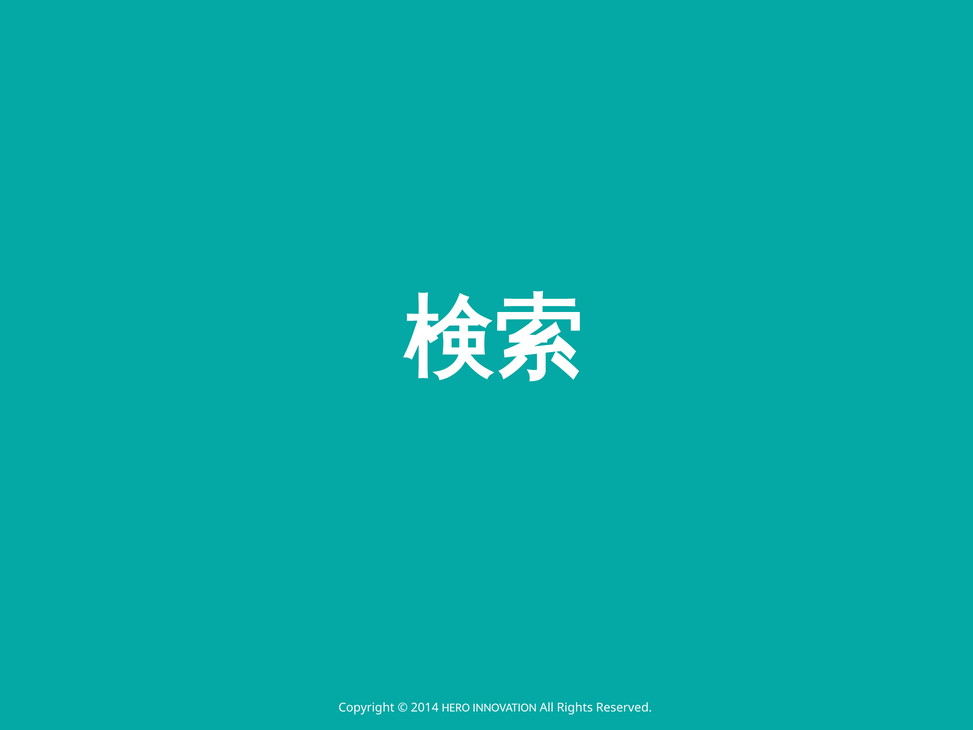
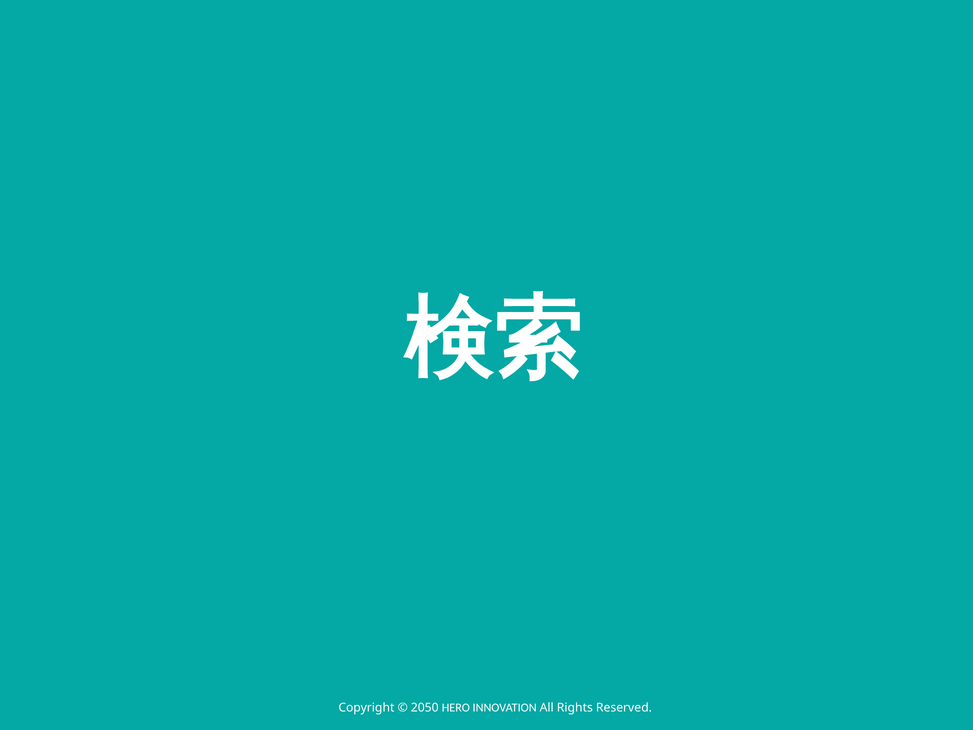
2014: 2014 -> 2050
